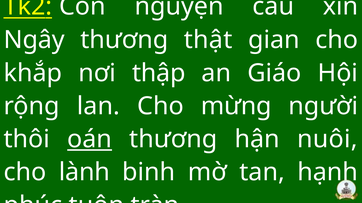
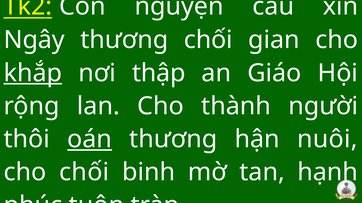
thương thật: thật -> chối
khắp underline: none -> present
mừng: mừng -> thành
cho lành: lành -> chối
